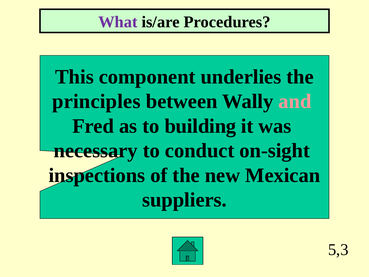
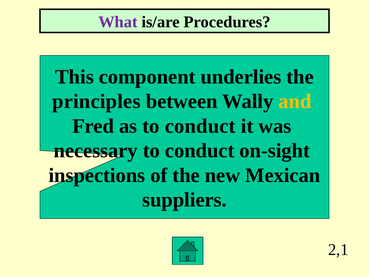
and colour: pink -> yellow
as to building: building -> conduct
5,3: 5,3 -> 2,1
